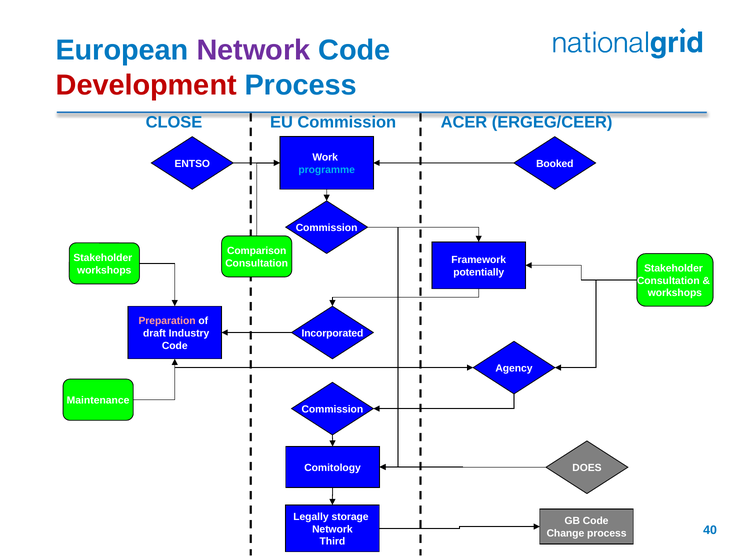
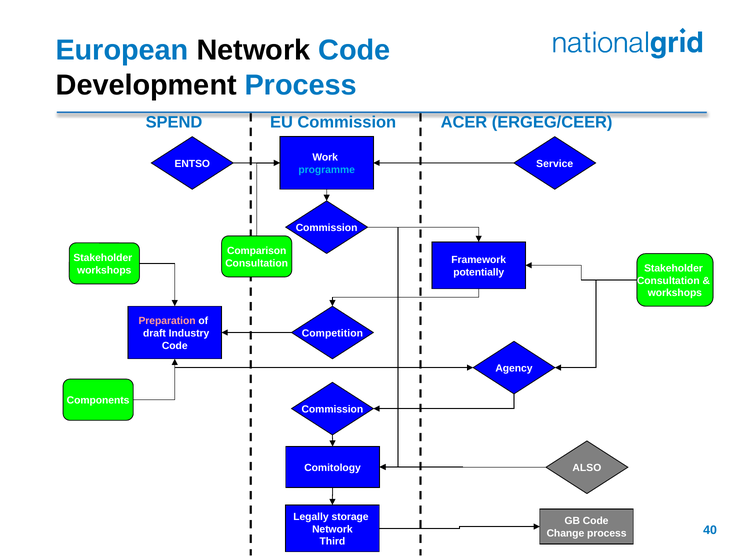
Network at (253, 50) colour: purple -> black
Development colour: red -> black
CLOSE: CLOSE -> SPEND
Booked: Booked -> Service
Incorporated: Incorporated -> Competition
Maintenance: Maintenance -> Components
DOES: DOES -> ALSO
